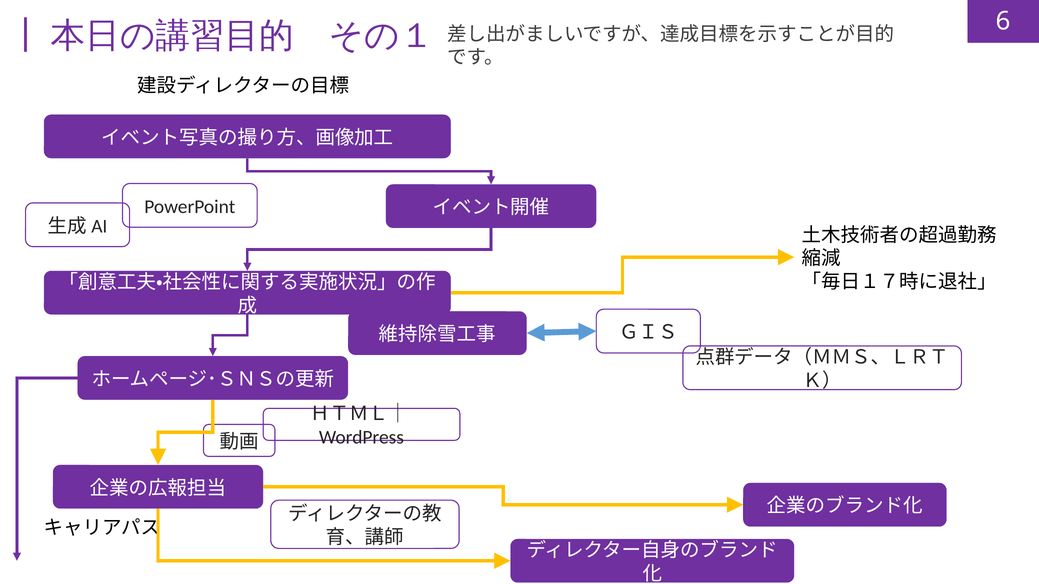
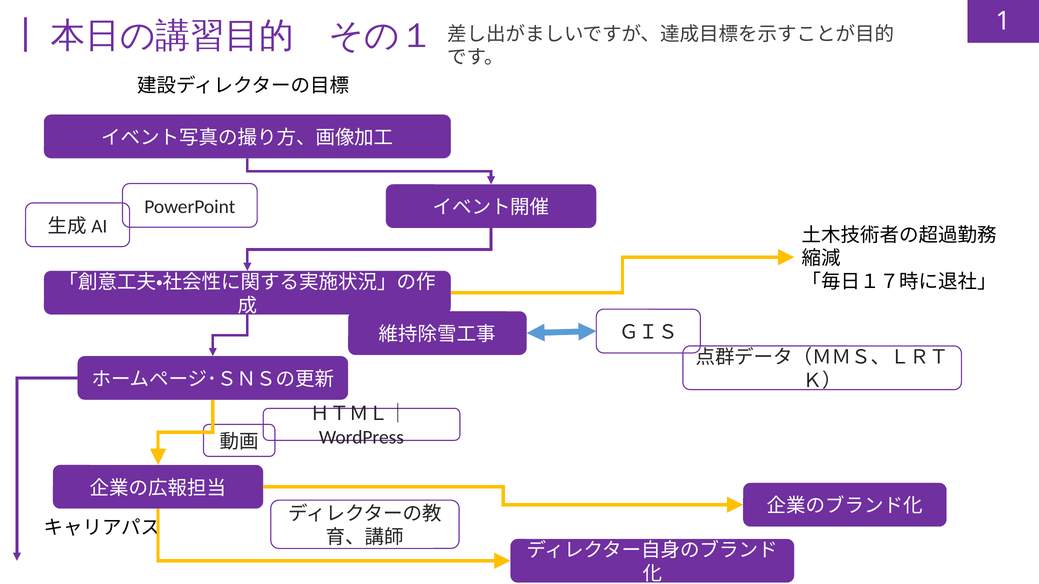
6: 6 -> 1
